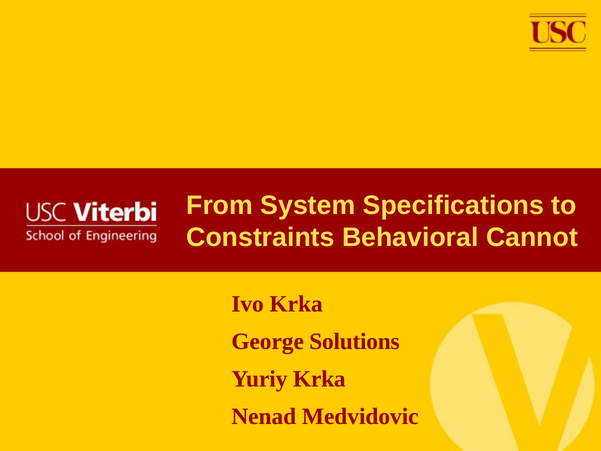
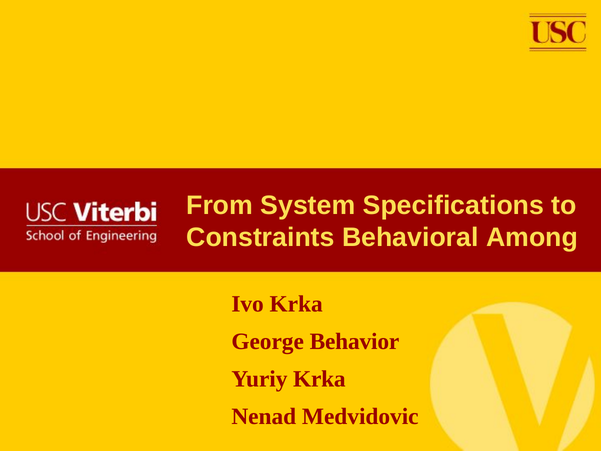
Cannot: Cannot -> Among
Solutions: Solutions -> Behavior
